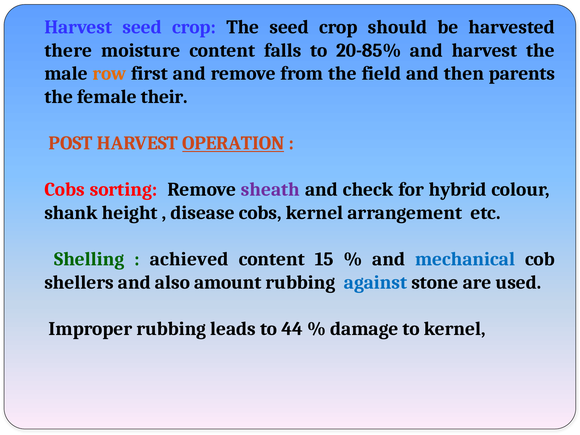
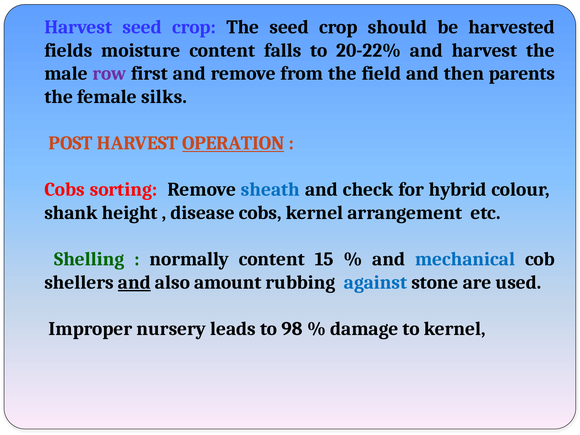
there: there -> fields
20-85%: 20-85% -> 20-22%
row colour: orange -> purple
their: their -> silks
sheath colour: purple -> blue
achieved: achieved -> normally
and at (134, 282) underline: none -> present
Improper rubbing: rubbing -> nursery
44: 44 -> 98
